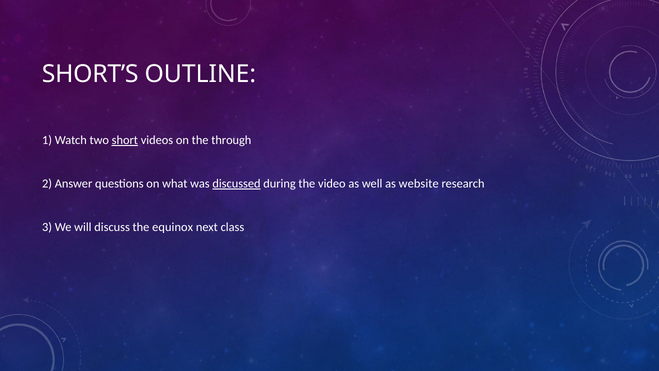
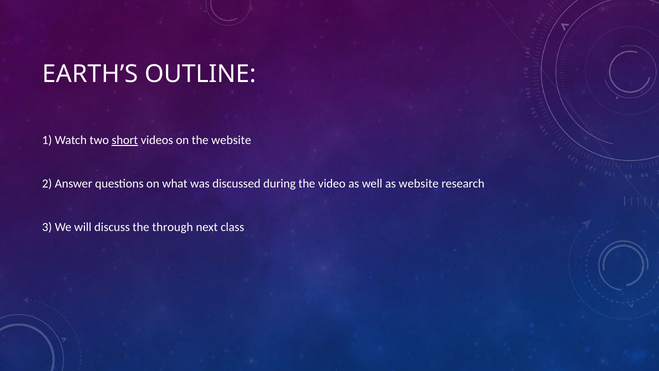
SHORT’S: SHORT’S -> EARTH’S
the through: through -> website
discussed underline: present -> none
equinox: equinox -> through
